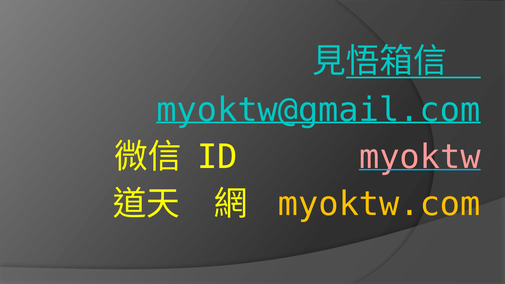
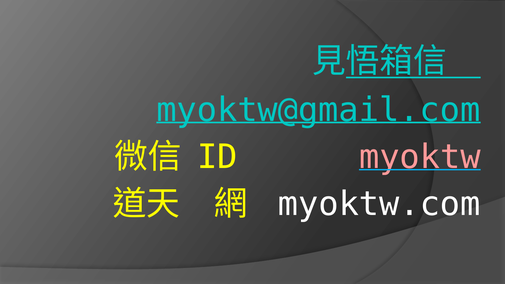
myoktw.com colour: yellow -> white
